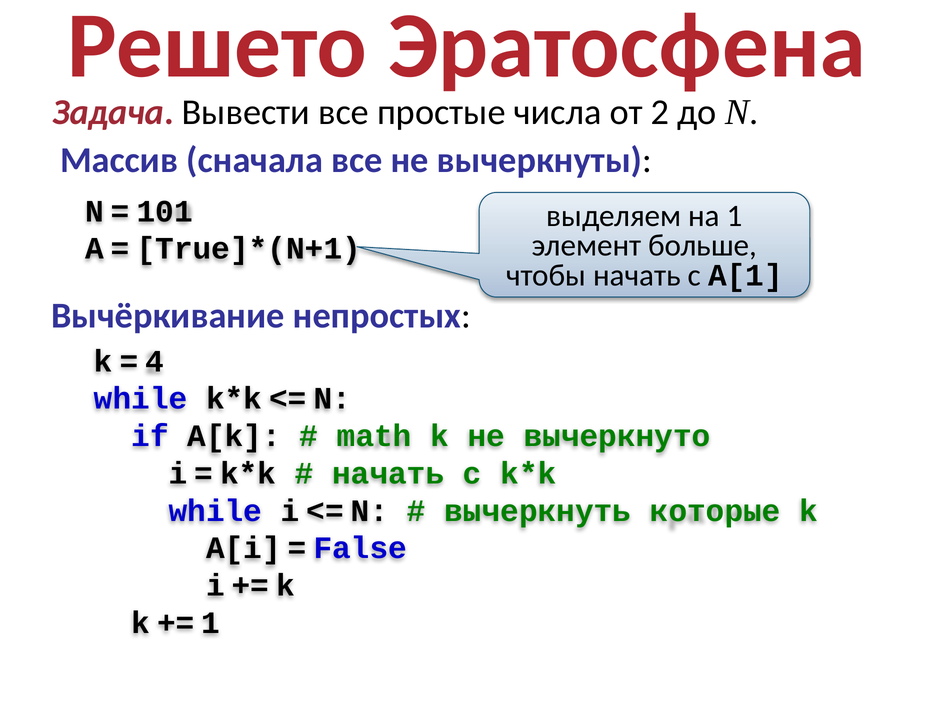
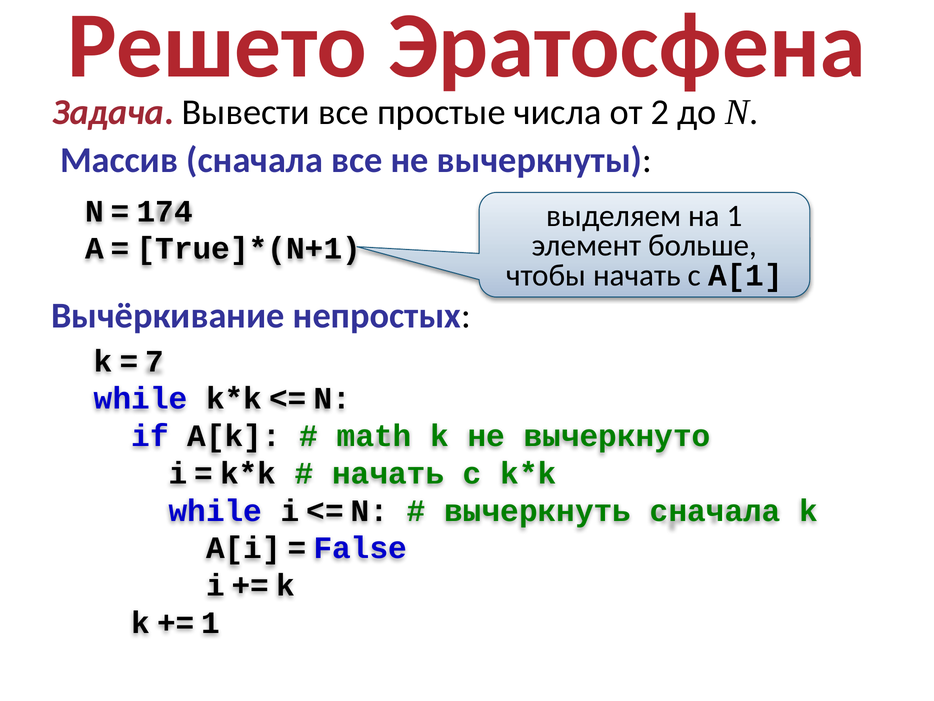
101: 101 -> 174
4: 4 -> 7
вычеркнуть которые: которые -> сначала
